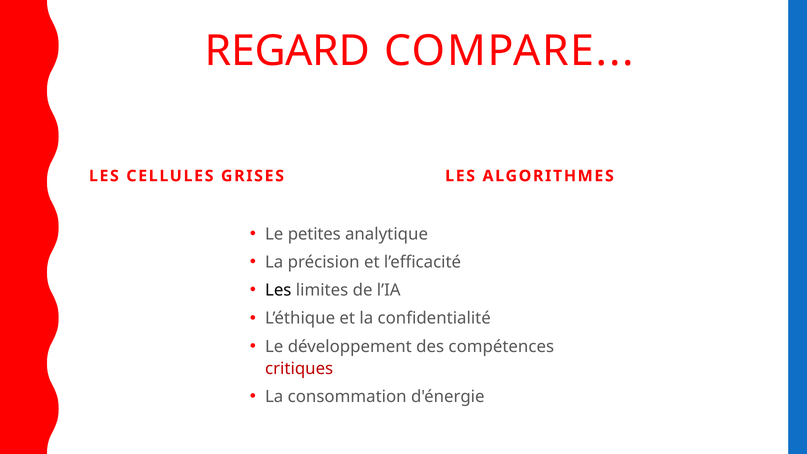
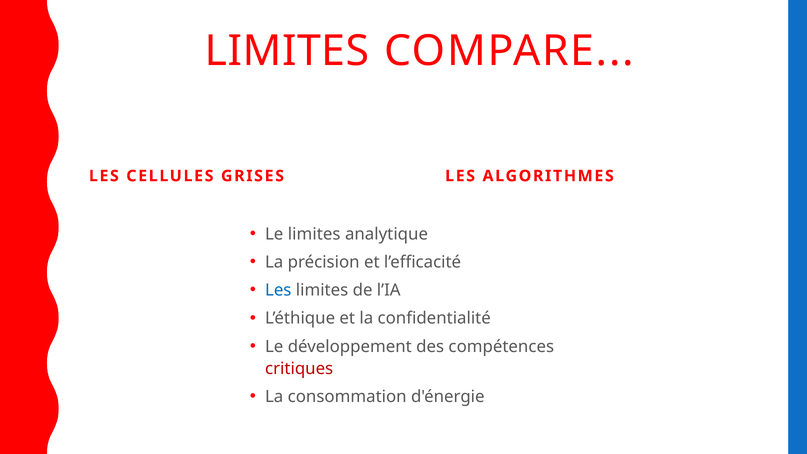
REGARD at (287, 51): REGARD -> LIMITES
Le petites: petites -> limites
Les at (278, 290) colour: black -> blue
